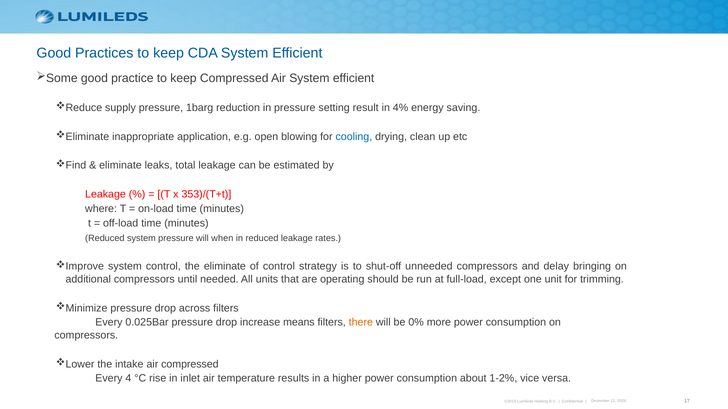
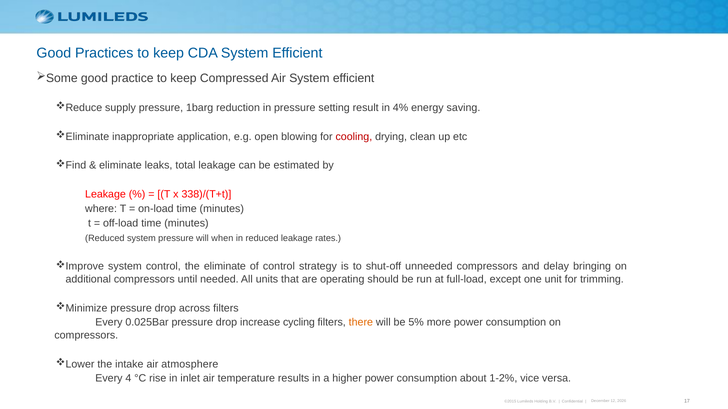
cooling colour: blue -> red
353)/(T+t: 353)/(T+t -> 338)/(T+t
means: means -> cycling
0%: 0% -> 5%
air compressed: compressed -> atmosphere
